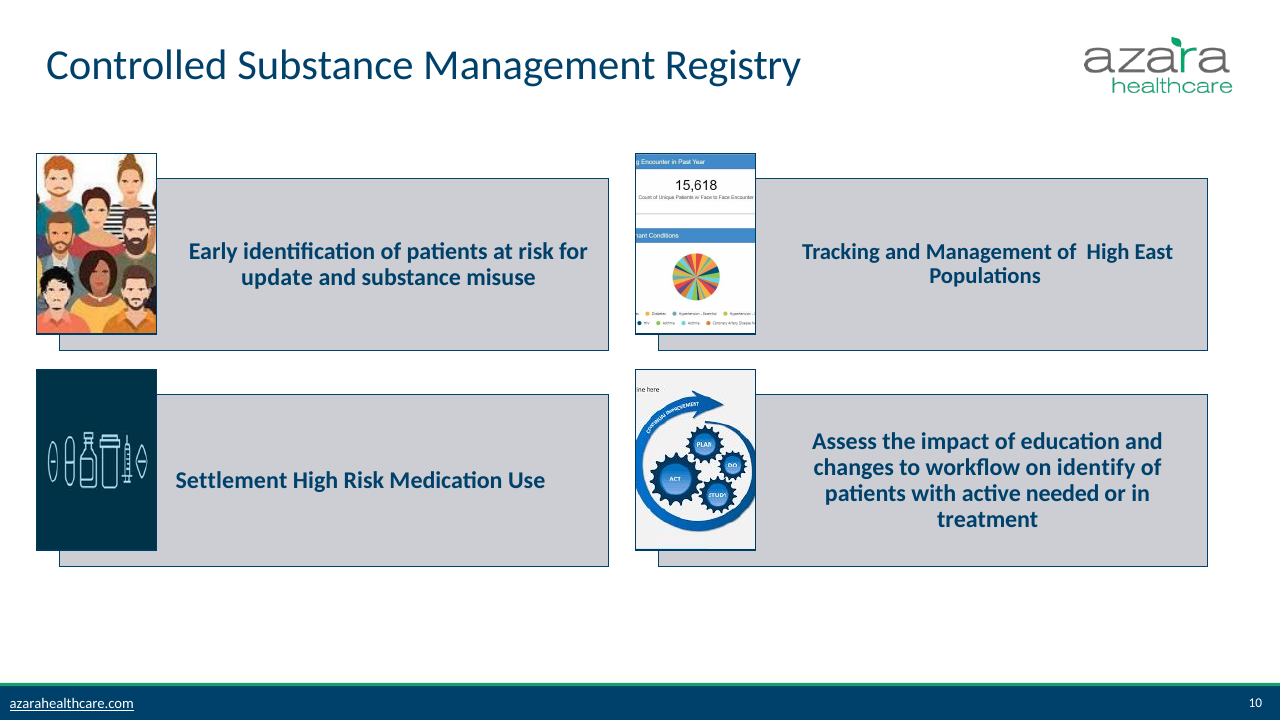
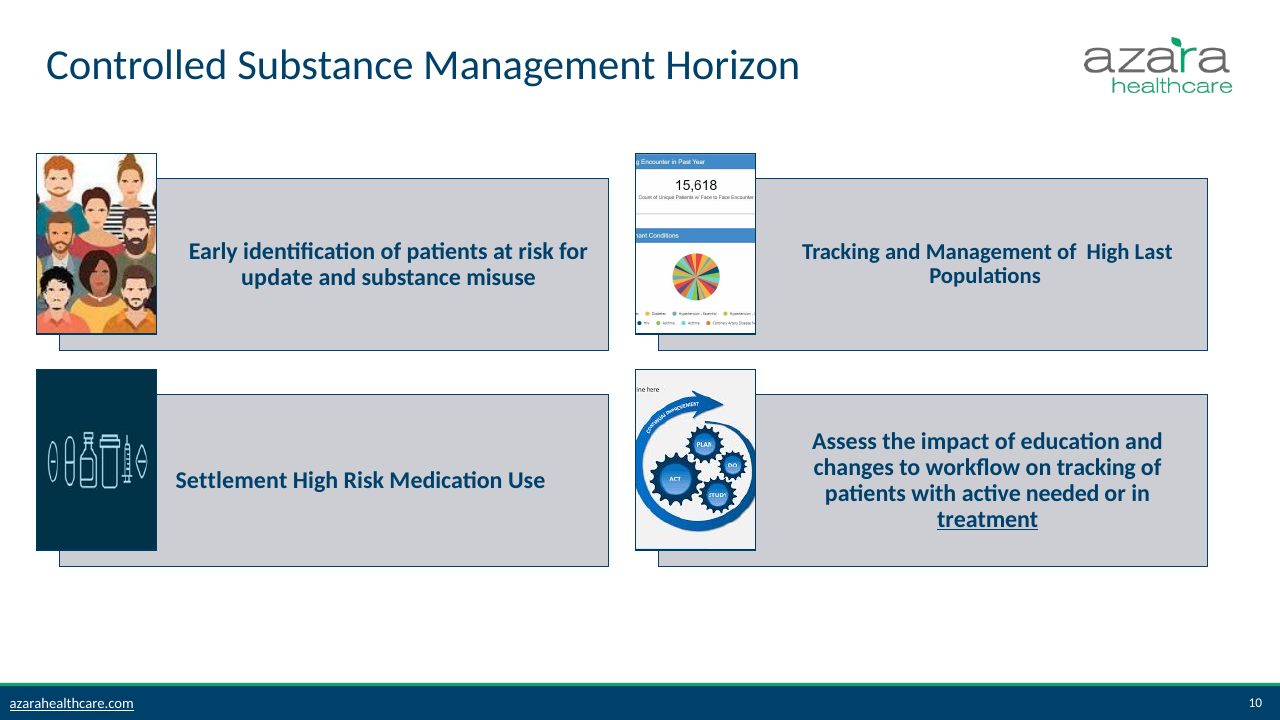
Registry: Registry -> Horizon
East: East -> Last
on identify: identify -> tracking
treatment underline: none -> present
